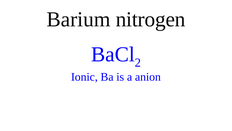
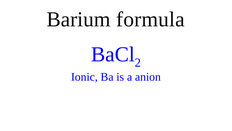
nitrogen: nitrogen -> formula
